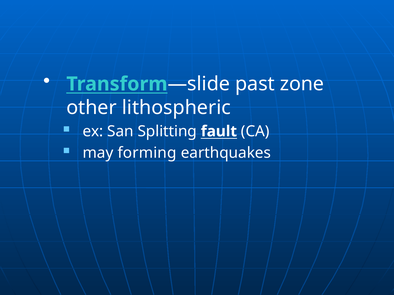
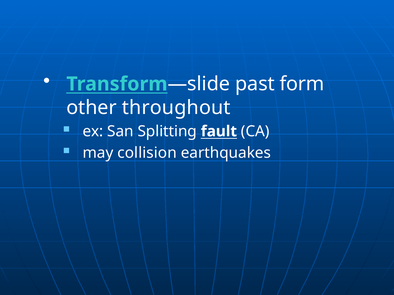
zone: zone -> form
lithospheric: lithospheric -> throughout
forming: forming -> collision
